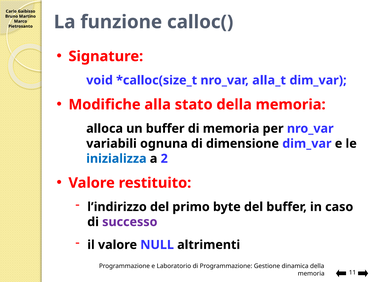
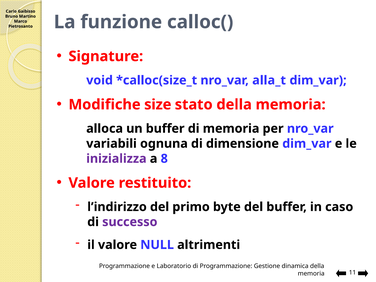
alla: alla -> size
inizializza colour: blue -> purple
2: 2 -> 8
